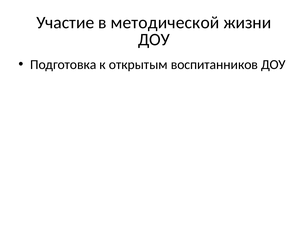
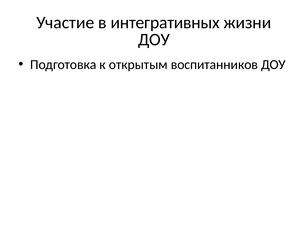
методической: методической -> интегративных
